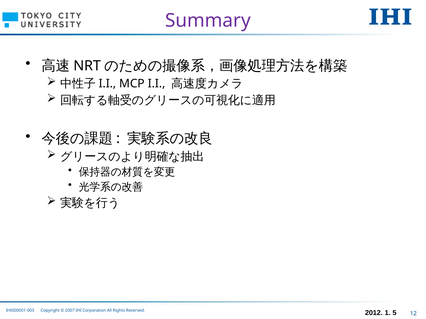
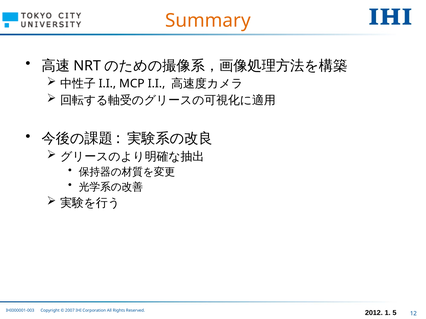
Summary colour: purple -> orange
